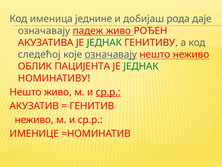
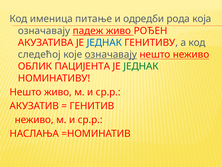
једнине: једнине -> питање
добијаш: добијаш -> одредби
даје: даје -> која
ЈЕДНАК at (104, 42) colour: green -> blue
ср.р at (108, 92) underline: present -> none
ИМЕНИЦЕ: ИМЕНИЦЕ -> НАСЛАЊА
